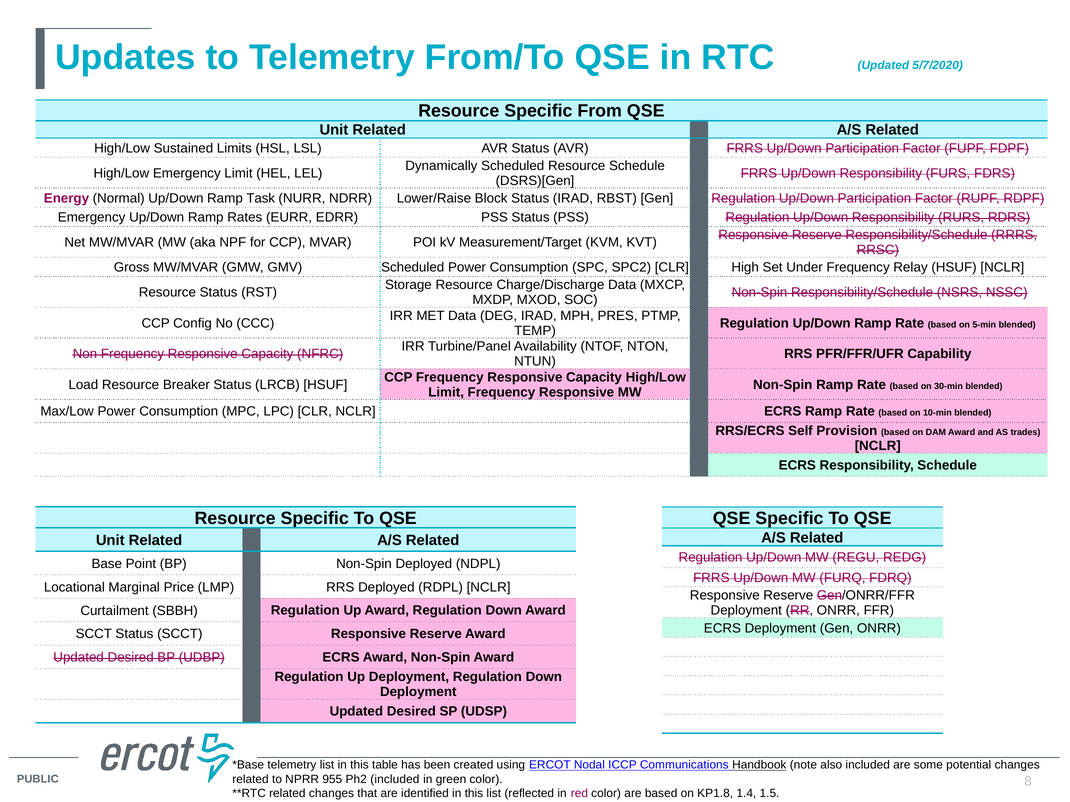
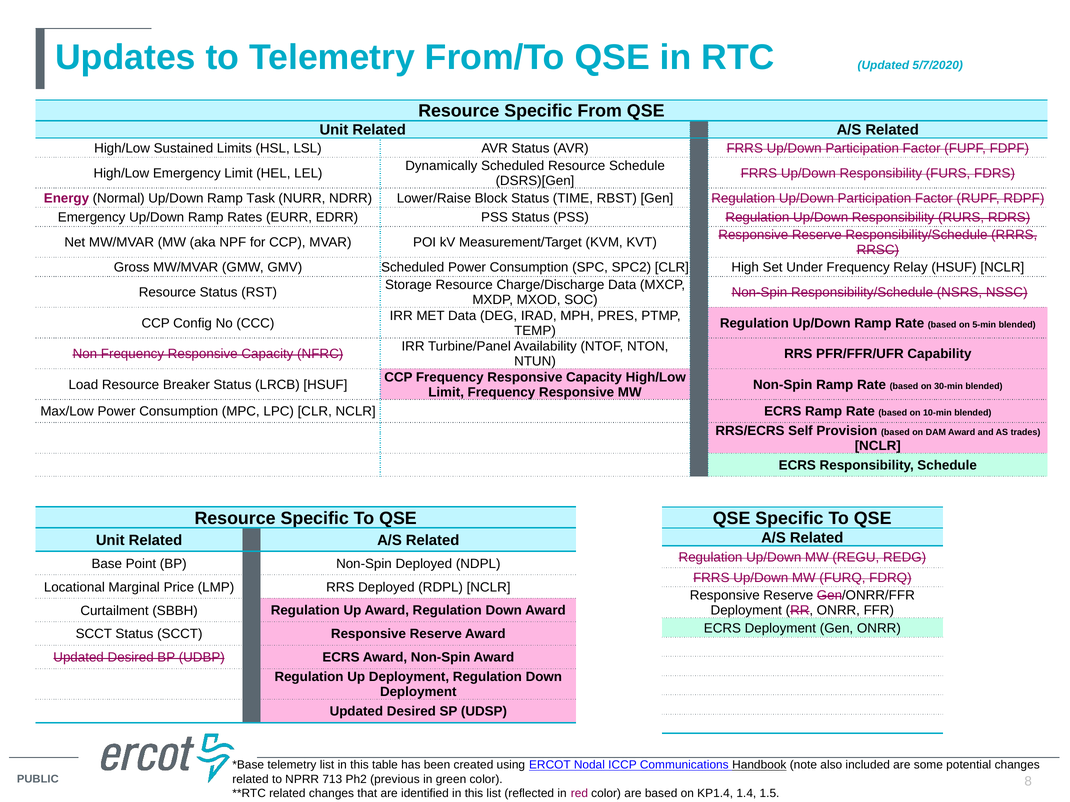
Status IRAD: IRAD -> TIME
955: 955 -> 713
Ph2 included: included -> previous
KP1.8: KP1.8 -> KP1.4
